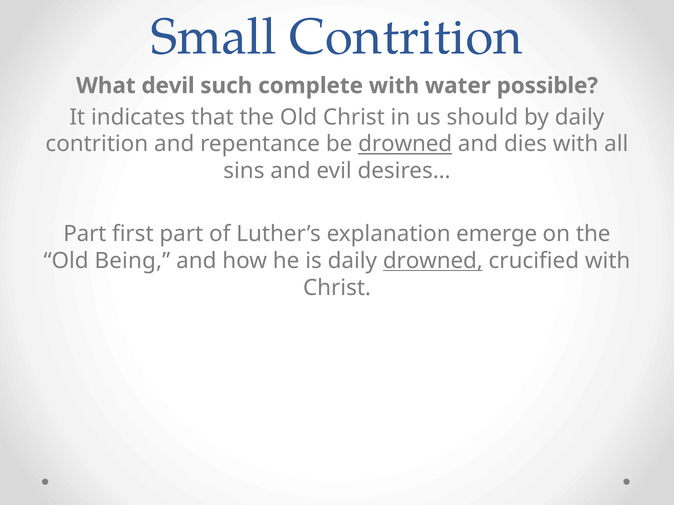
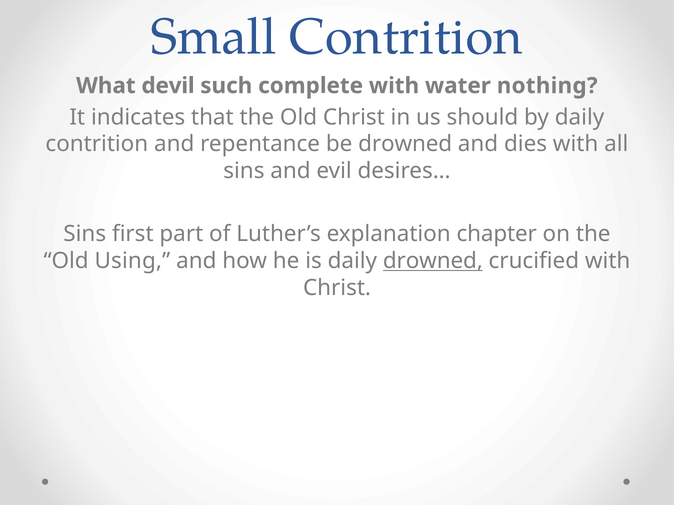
possible: possible -> nothing
drowned at (405, 144) underline: present -> none
Part at (85, 234): Part -> Sins
emerge: emerge -> chapter
Being: Being -> Using
